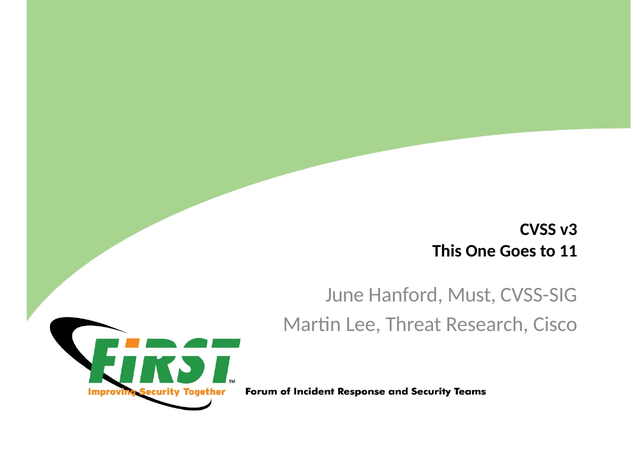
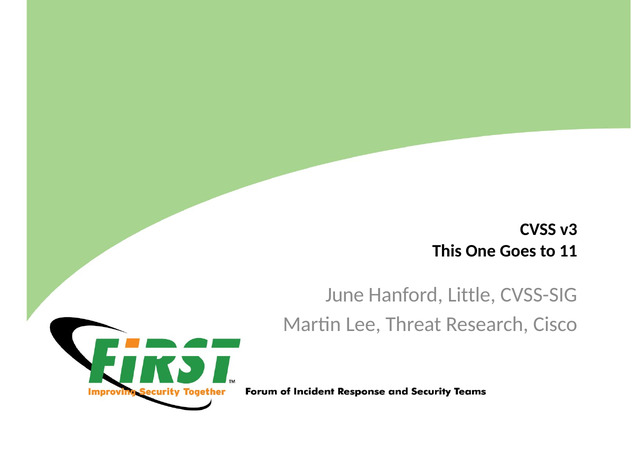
Must: Must -> Little
